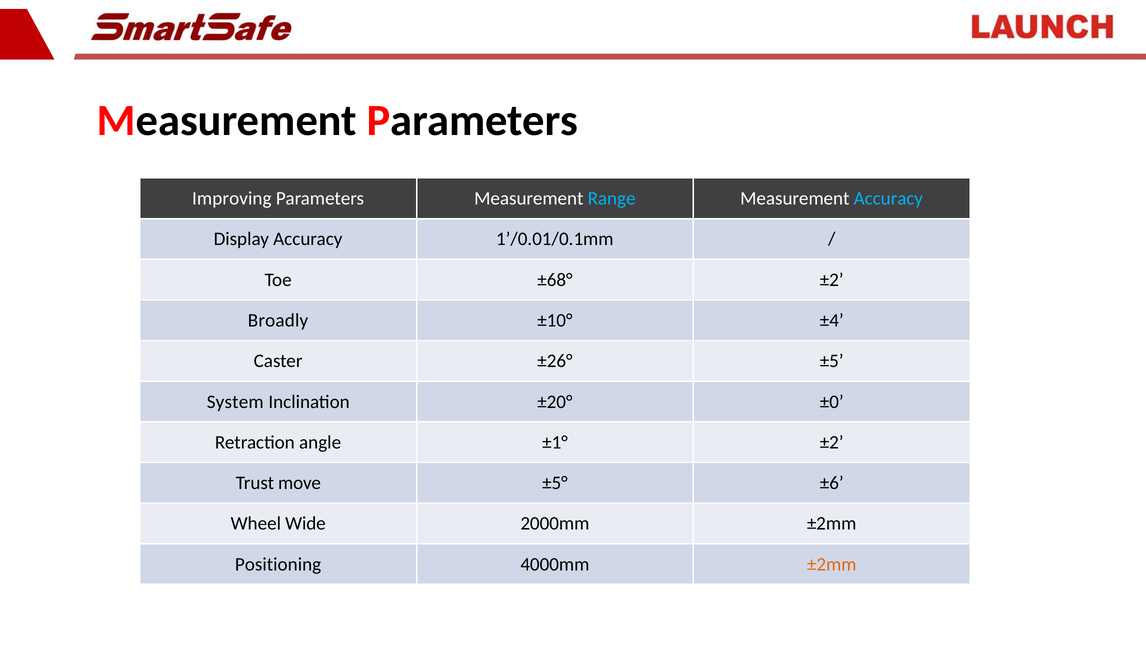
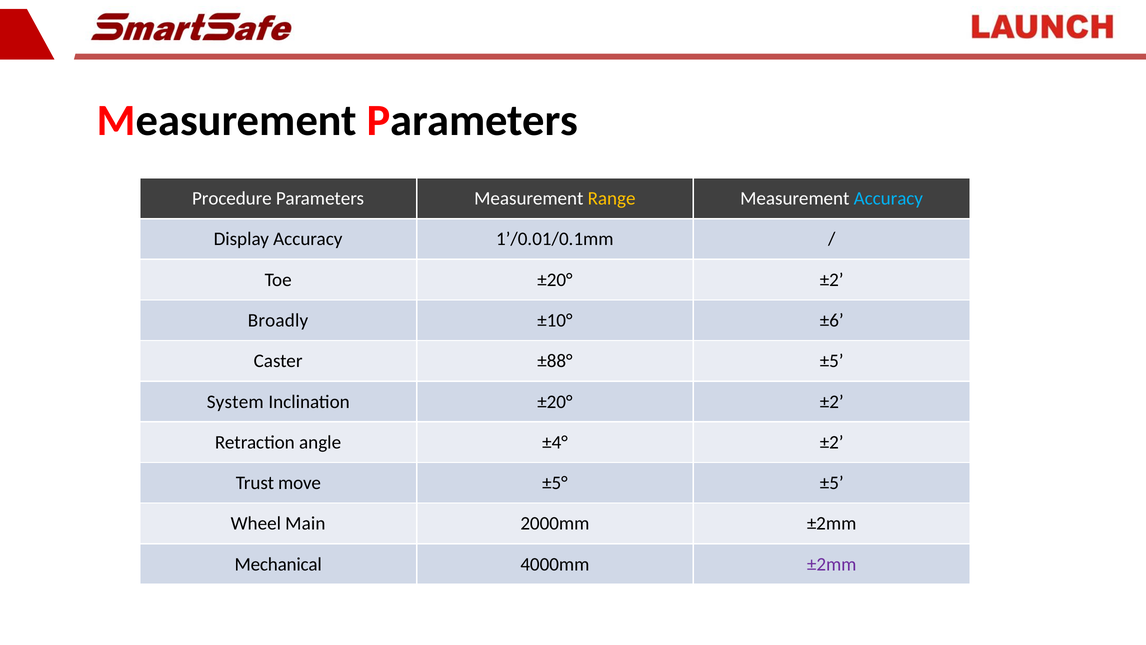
Improving: Improving -> Procedure
Range colour: light blue -> yellow
Toe ±68°: ±68° -> ±20°
±4: ±4 -> ±6
±26°: ±26° -> ±88°
Inclination ±20° ±0: ±0 -> ±2
±1°: ±1° -> ±4°
±5° ±6: ±6 -> ±5
Wide: Wide -> Main
Positioning: Positioning -> Mechanical
±2mm at (832, 564) colour: orange -> purple
